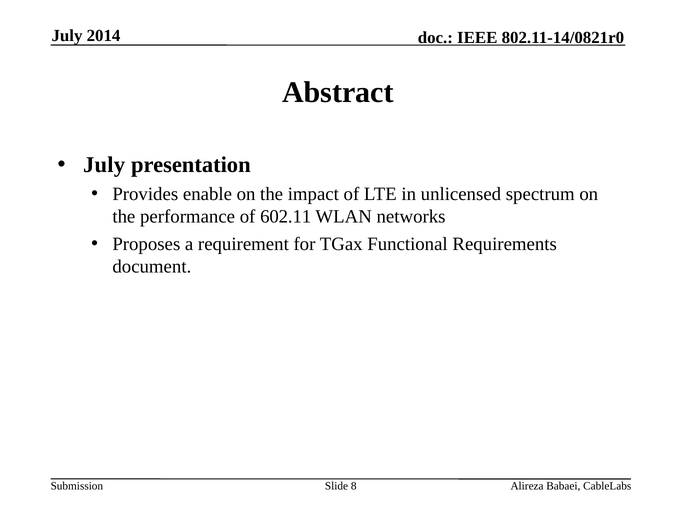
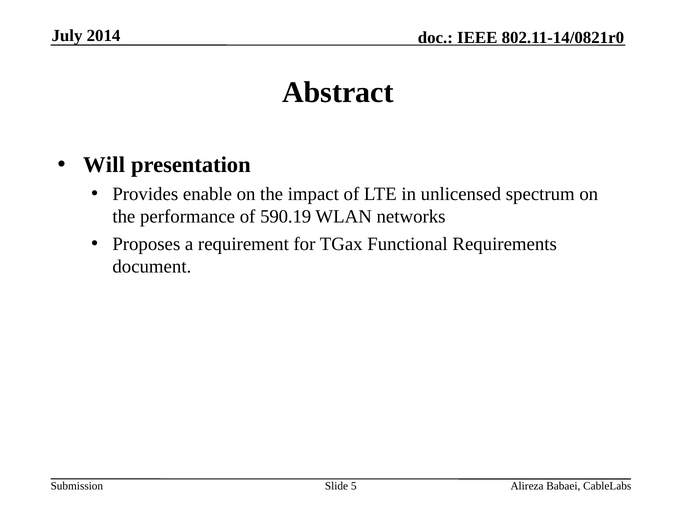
July at (104, 165): July -> Will
602.11: 602.11 -> 590.19
8: 8 -> 5
